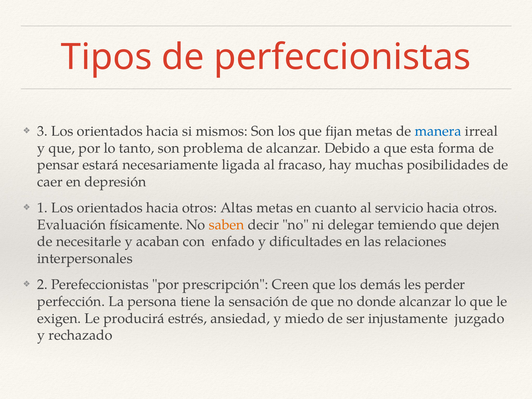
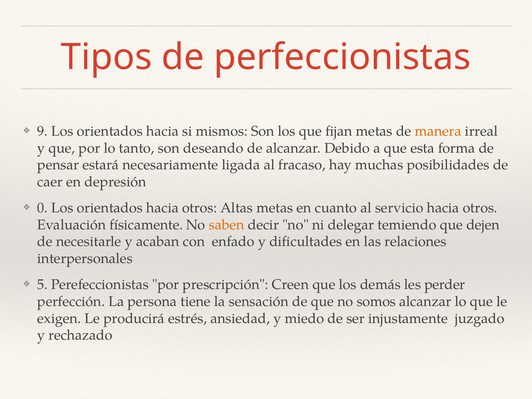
3: 3 -> 9
manera colour: blue -> orange
problema: problema -> deseando
1: 1 -> 0
2: 2 -> 5
donde: donde -> somos
